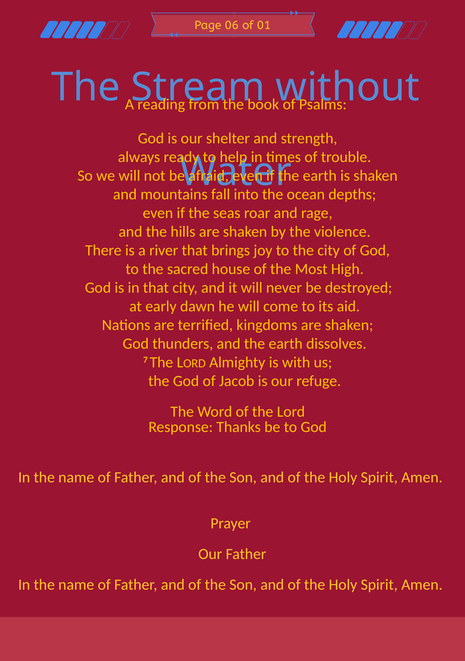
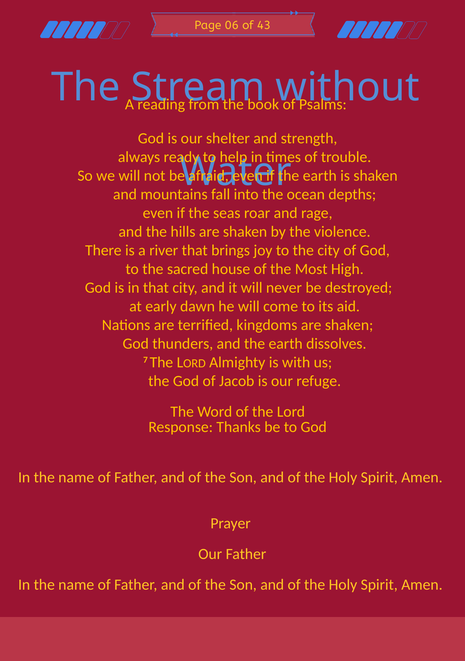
01: 01 -> 43
